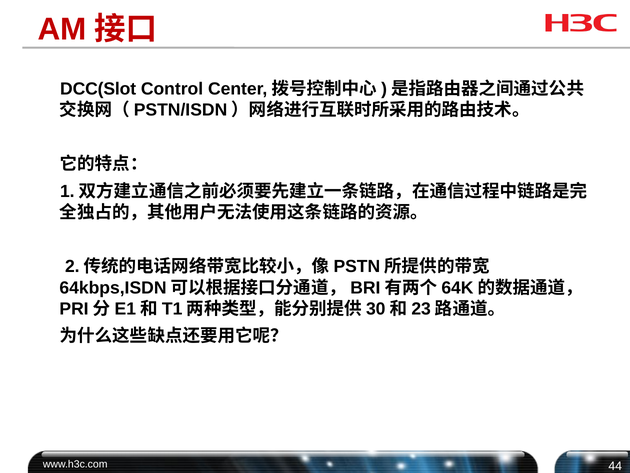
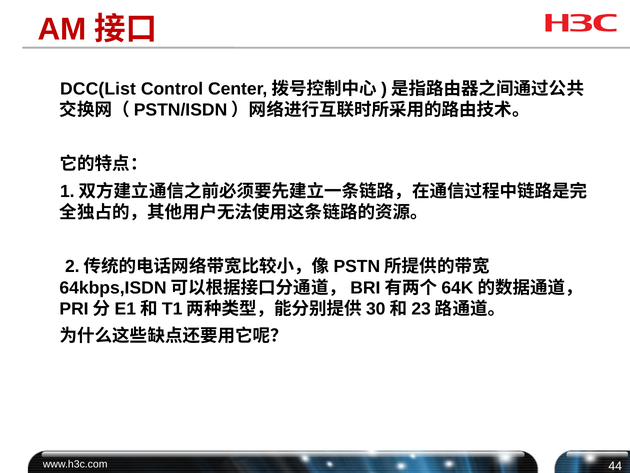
DCC(Slot: DCC(Slot -> DCC(List
